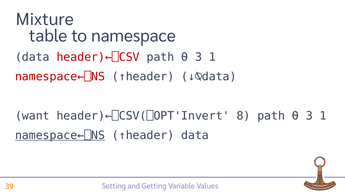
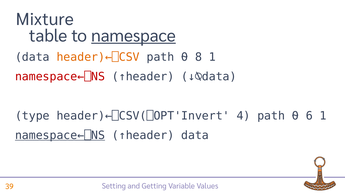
namespace underline: none -> present
header)←⎕CSV colour: red -> orange
3 at (198, 57): 3 -> 8
want: want -> type
8: 8 -> 4
3 at (309, 116): 3 -> 6
